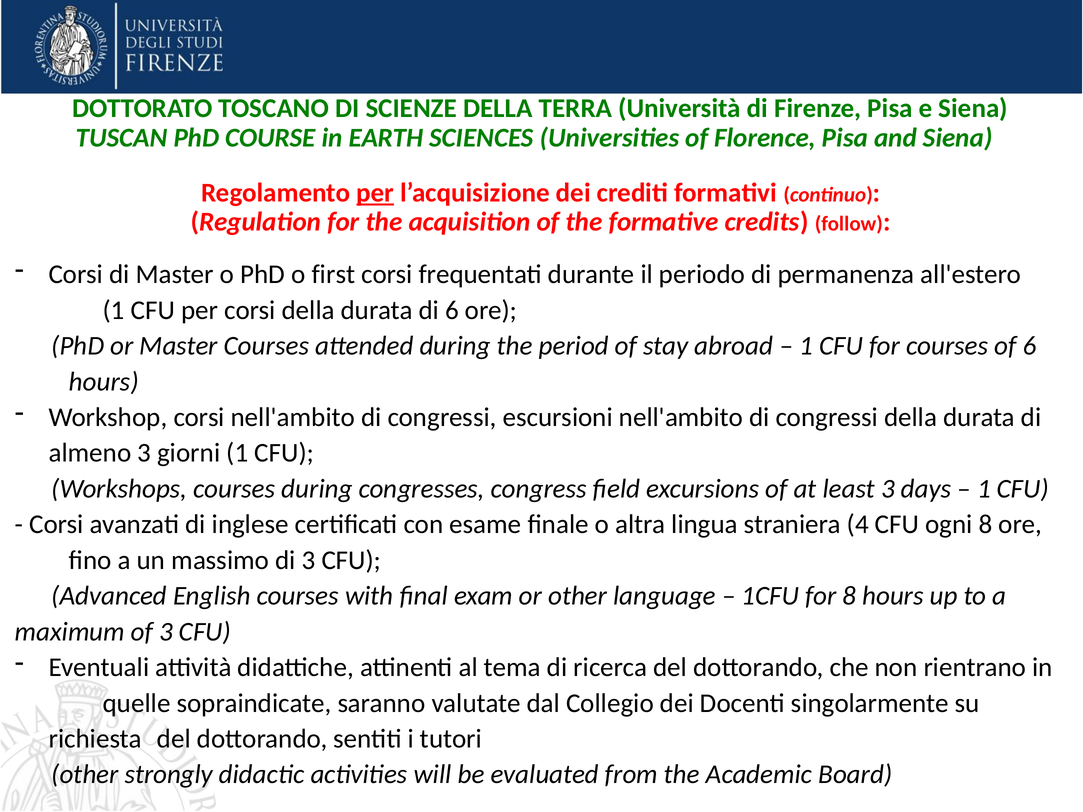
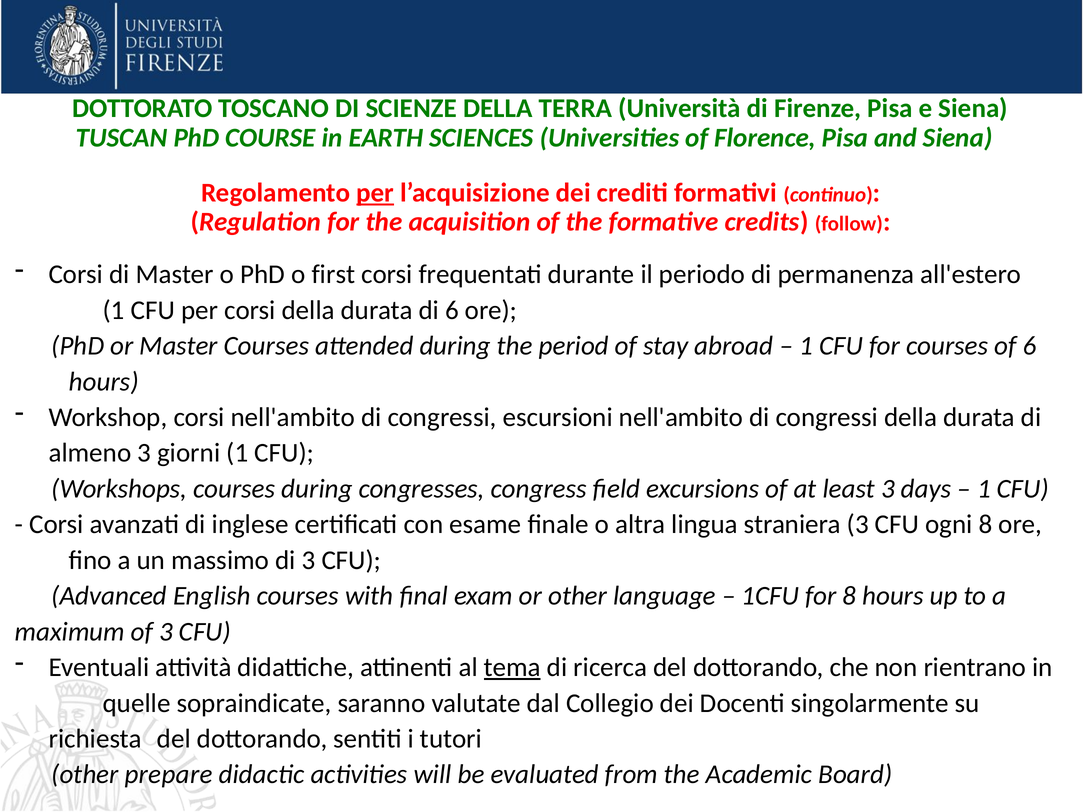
straniera 4: 4 -> 3
tema underline: none -> present
strongly: strongly -> prepare
